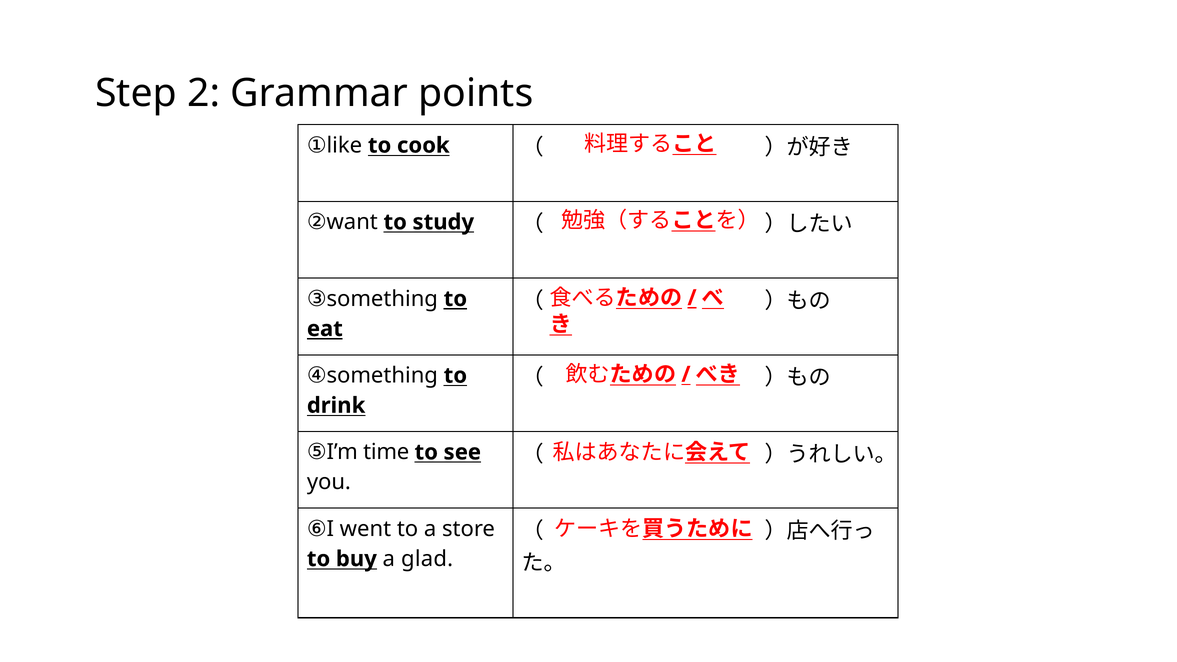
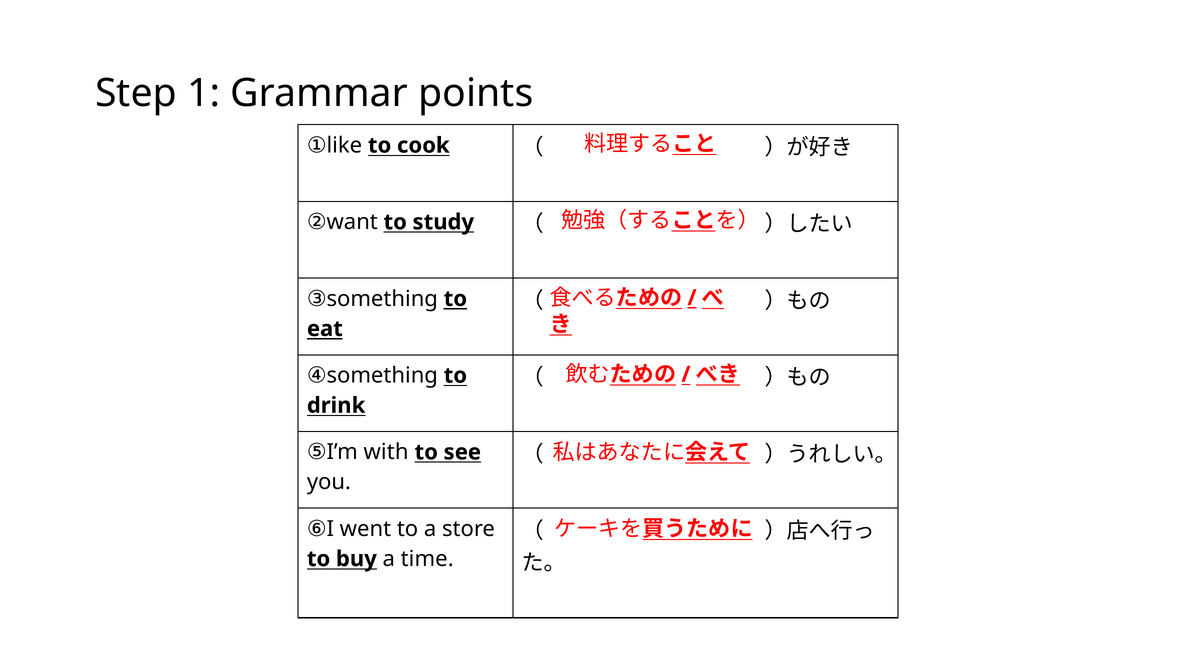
2: 2 -> 1
time: time -> with
glad: glad -> time
